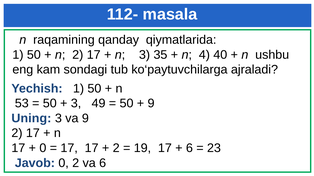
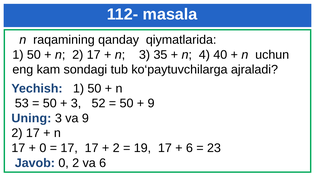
ushbu: ushbu -> uchun
49: 49 -> 52
